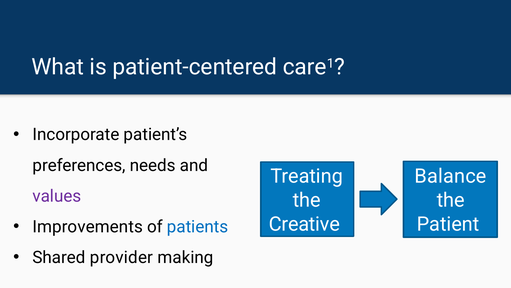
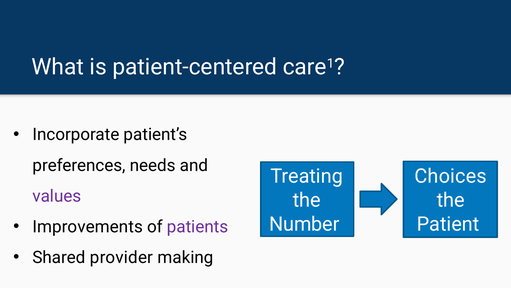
Balance: Balance -> Choices
Creative: Creative -> Number
patients colour: blue -> purple
